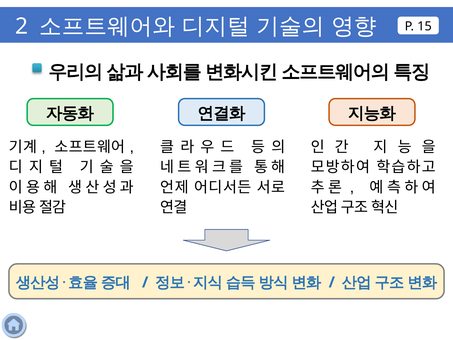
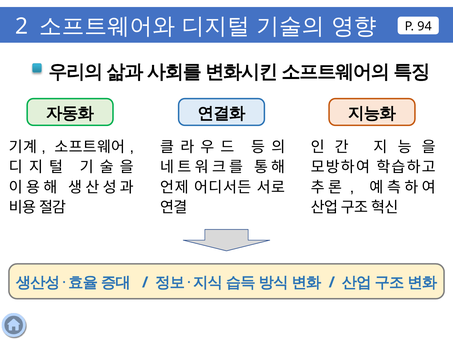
15: 15 -> 94
